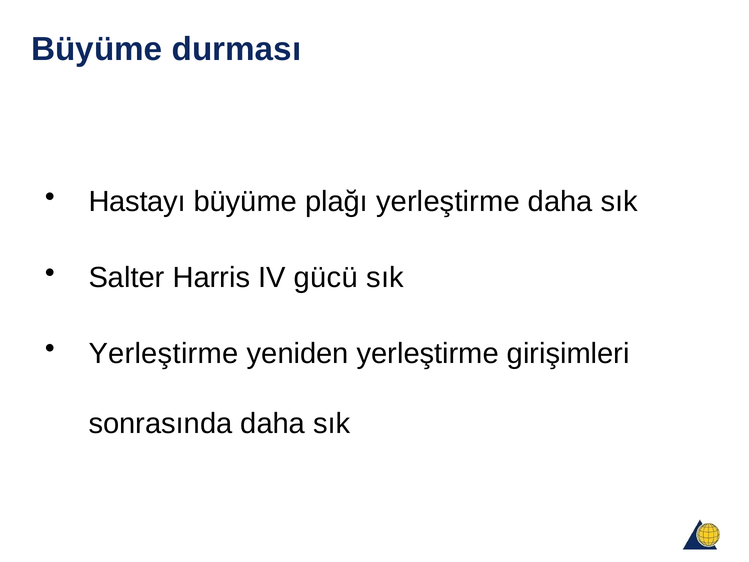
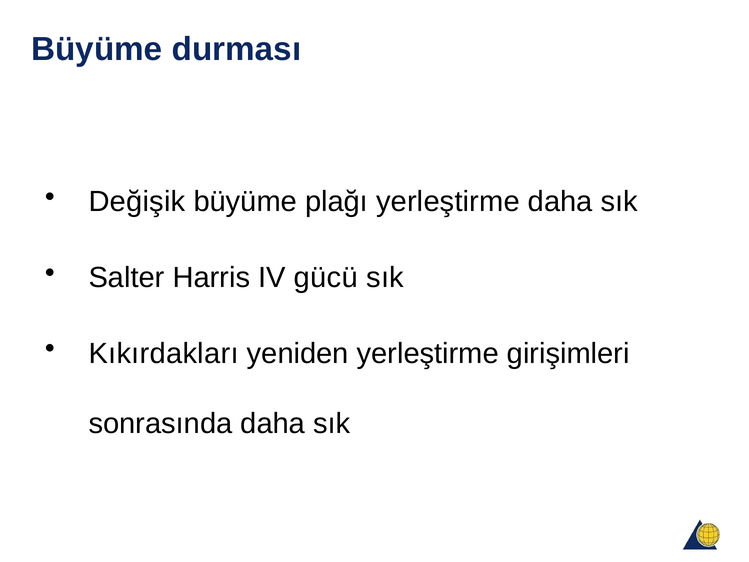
Hastayı: Hastayı -> Değişik
Yerleştirme at (164, 353): Yerleştirme -> Kıkırdakları
